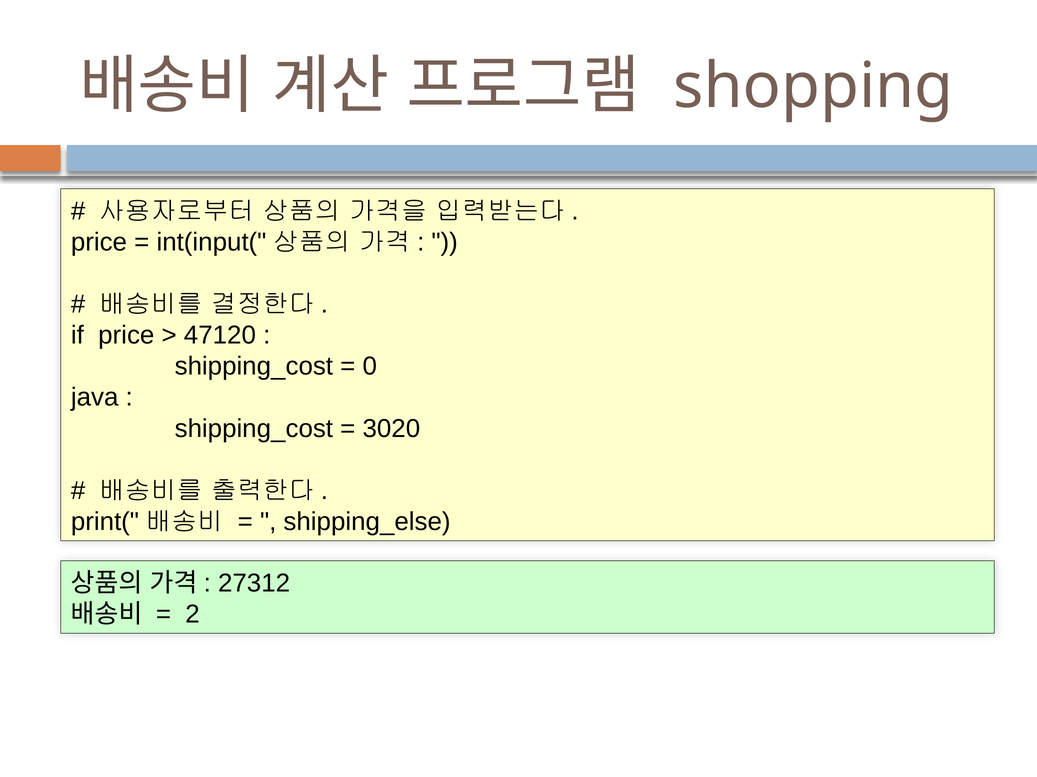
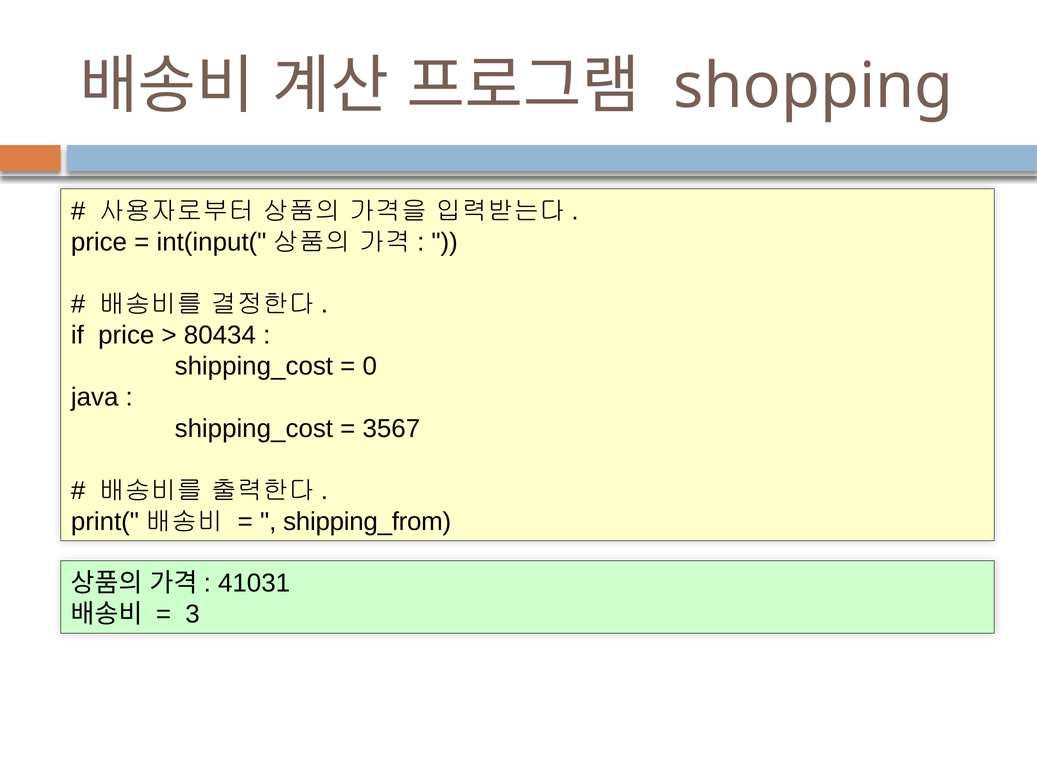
47120: 47120 -> 80434
3020: 3020 -> 3567
shipping_else: shipping_else -> shipping_from
27312: 27312 -> 41031
2: 2 -> 3
